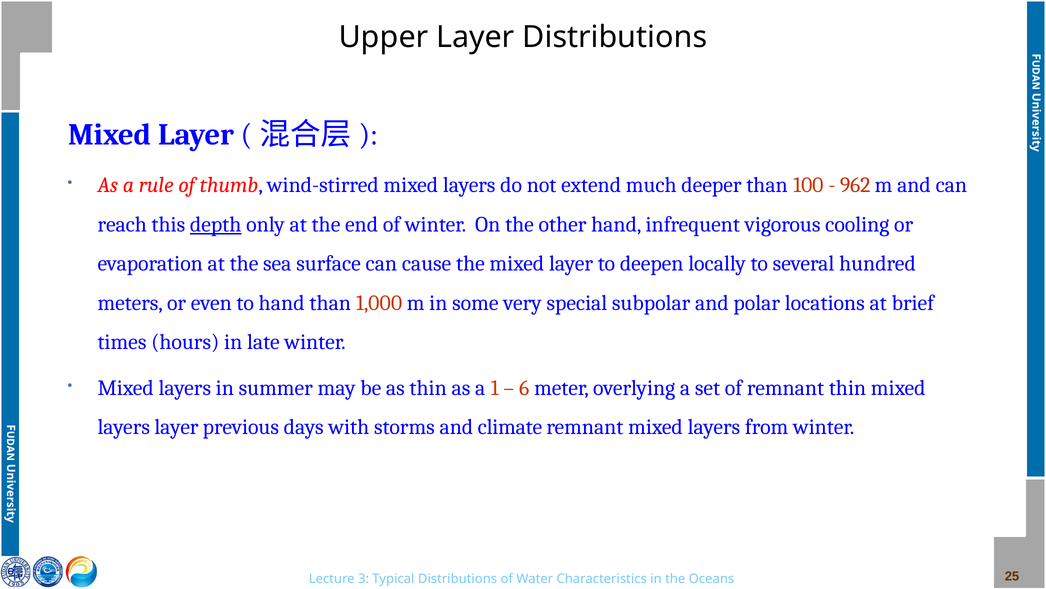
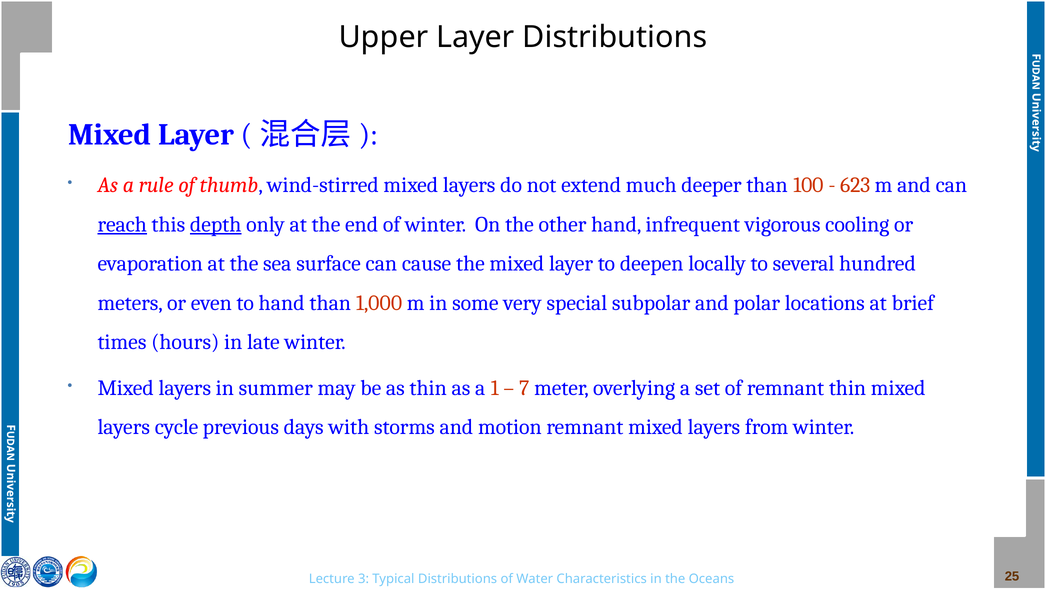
962: 962 -> 623
reach underline: none -> present
6: 6 -> 7
layers layer: layer -> cycle
climate: climate -> motion
